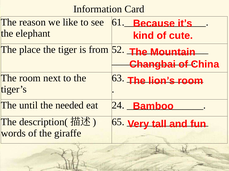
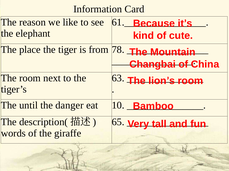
52: 52 -> 78
needed: needed -> danger
24: 24 -> 10
